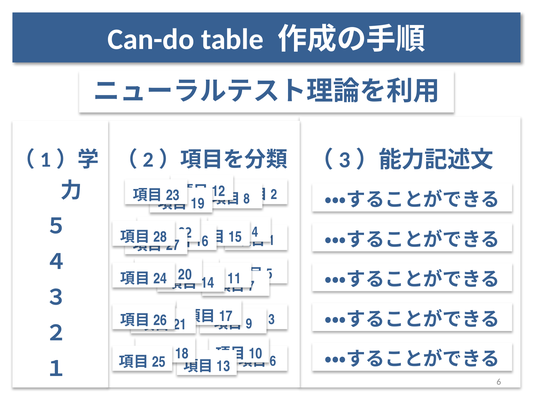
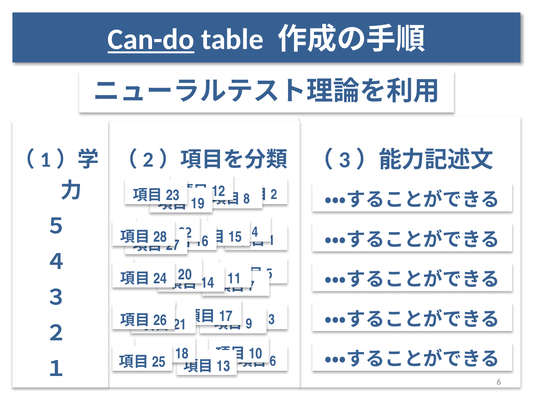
Can-do underline: none -> present
